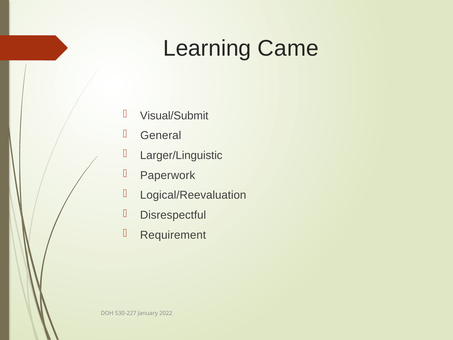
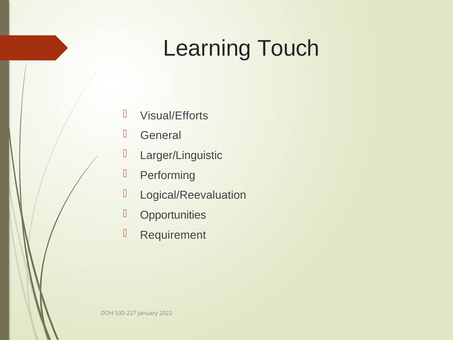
Came: Came -> Touch
Visual/Submit: Visual/Submit -> Visual/Efforts
Paperwork: Paperwork -> Performing
Disrespectful: Disrespectful -> Opportunities
